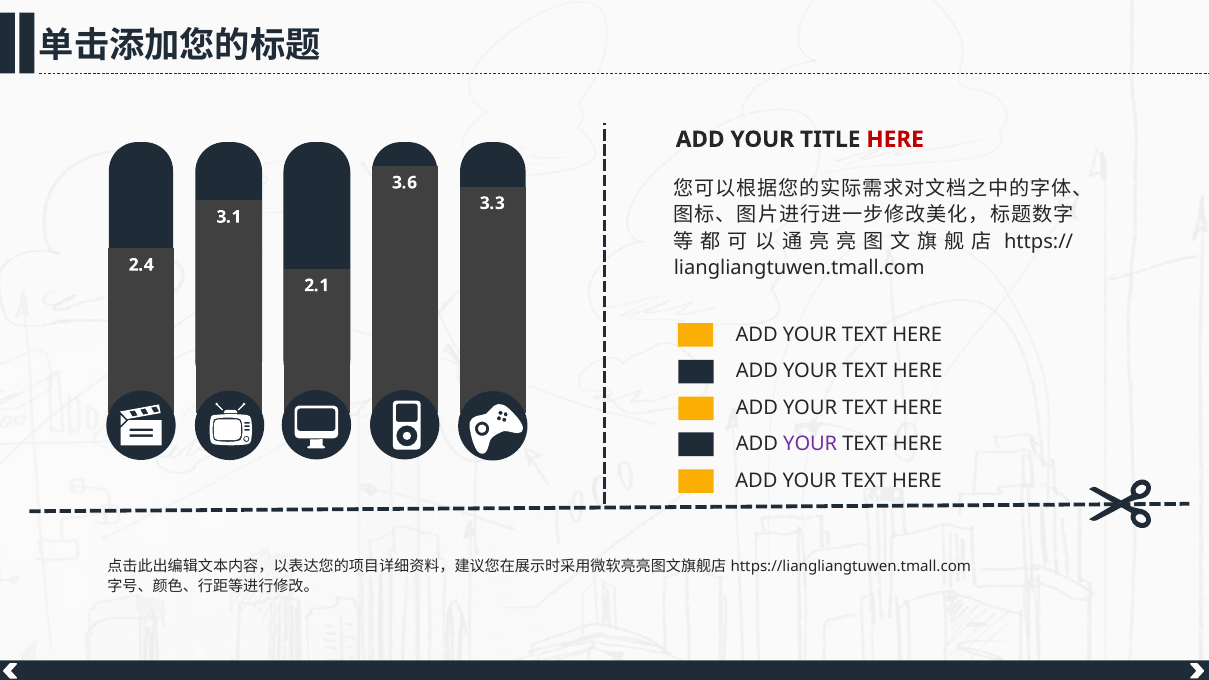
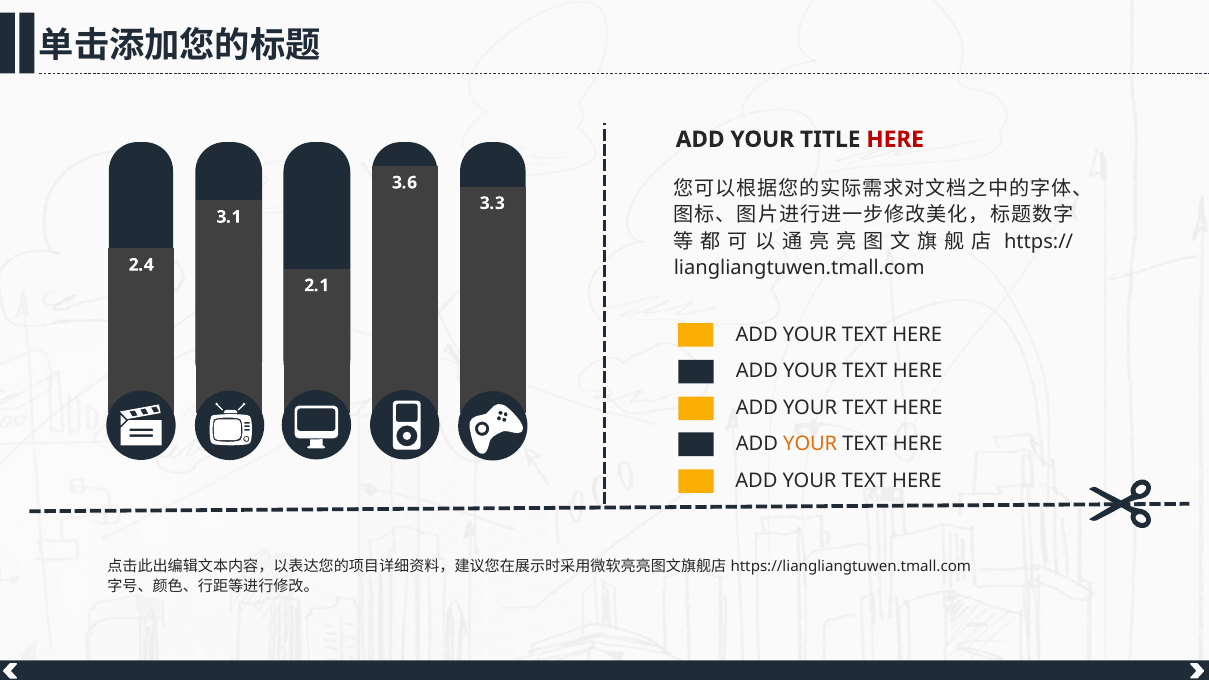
YOUR at (810, 444) colour: purple -> orange
